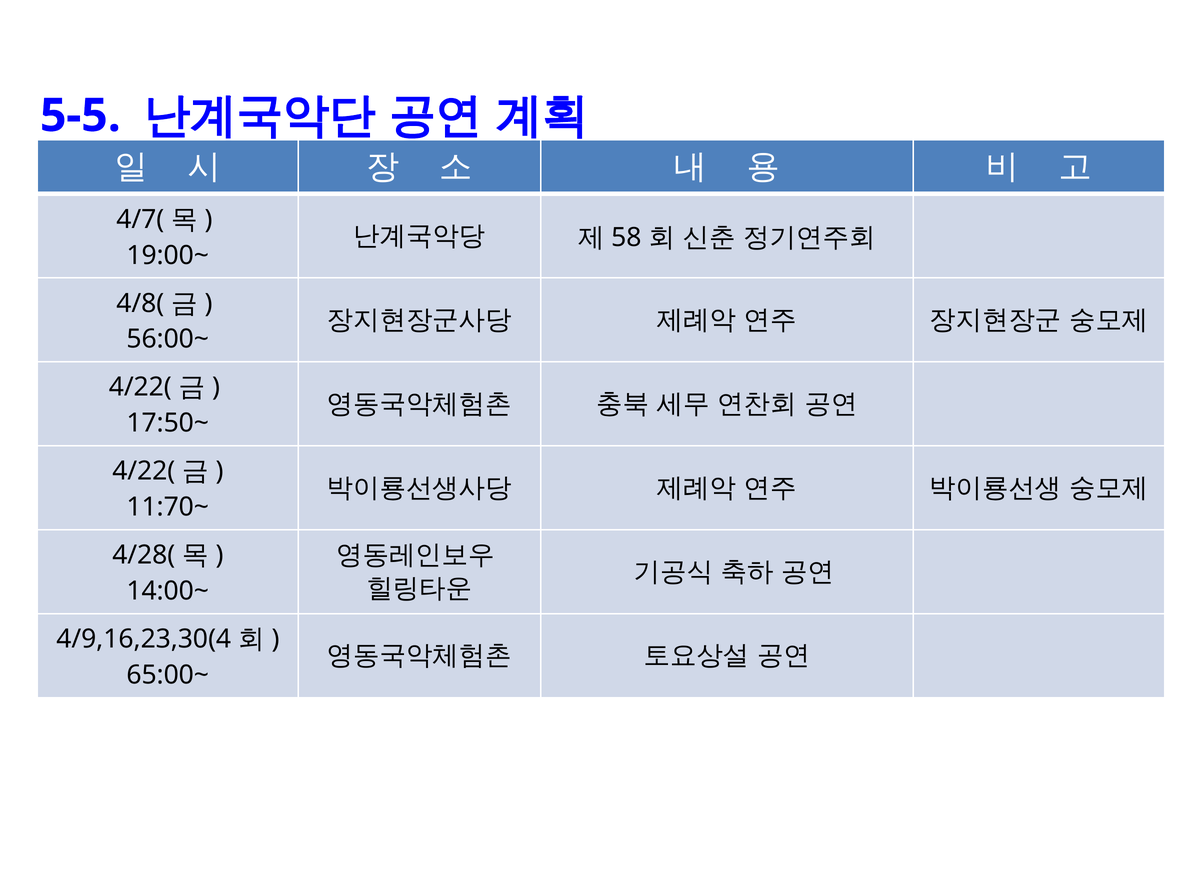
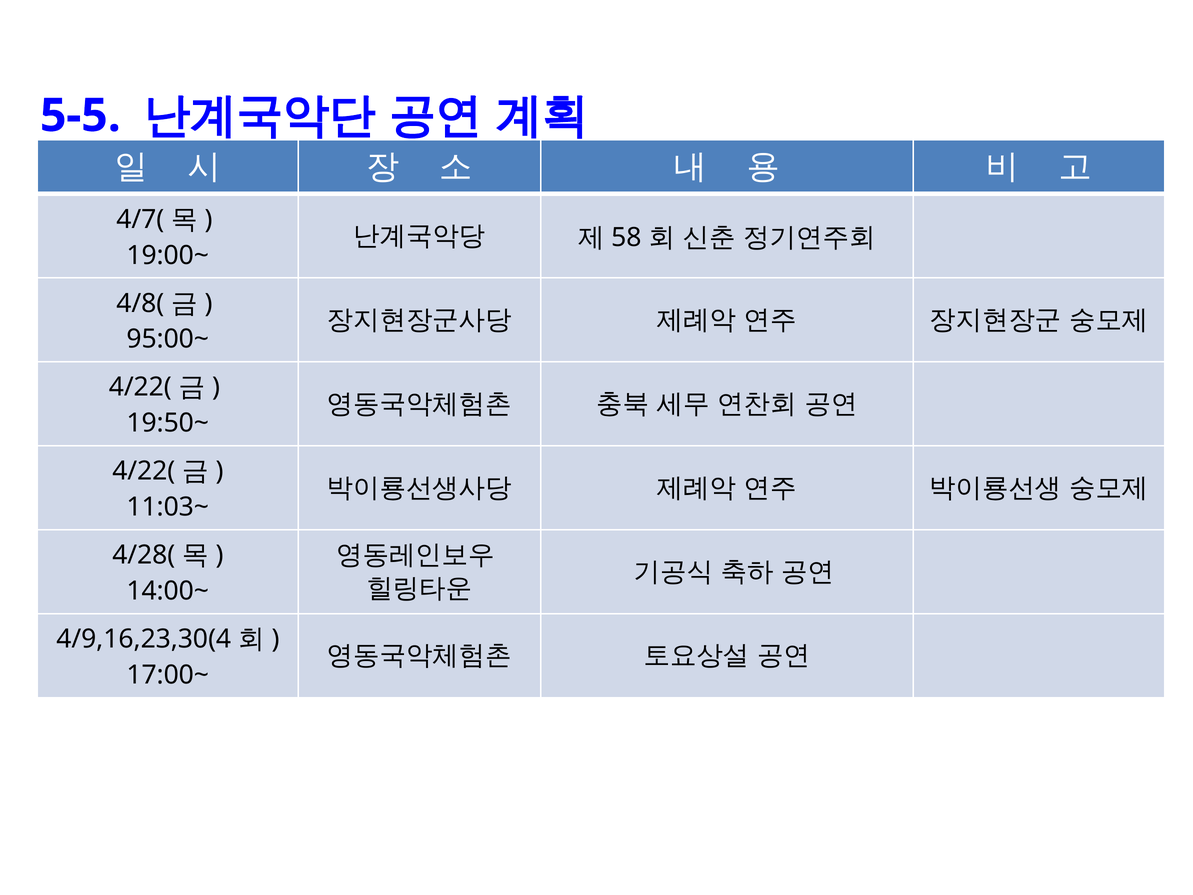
56:00~: 56:00~ -> 95:00~
17:50~: 17:50~ -> 19:50~
11:70~: 11:70~ -> 11:03~
65:00~: 65:00~ -> 17:00~
